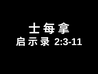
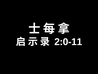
2:3-11: 2:3-11 -> 2:0-11
